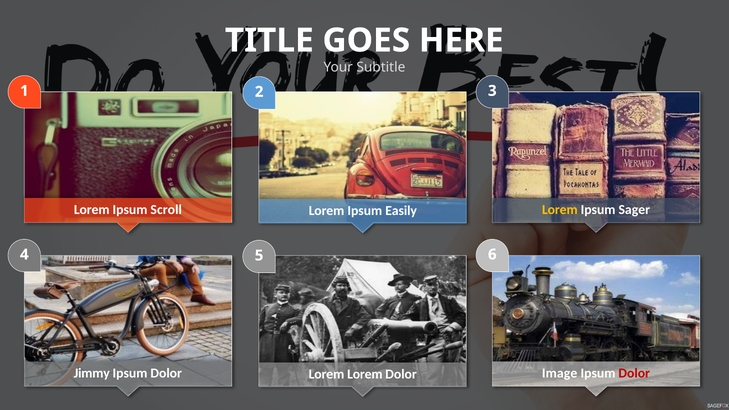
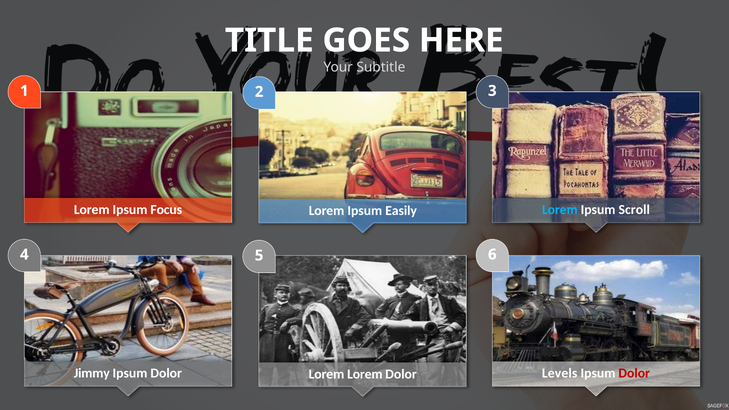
Scroll: Scroll -> Focus
Lorem at (560, 210) colour: yellow -> light blue
Sager: Sager -> Scroll
Image: Image -> Levels
